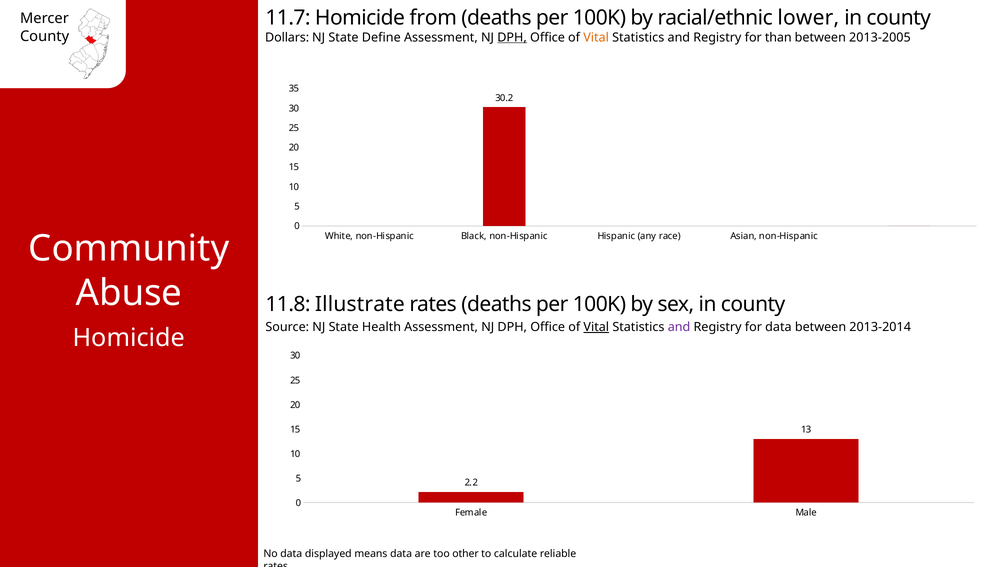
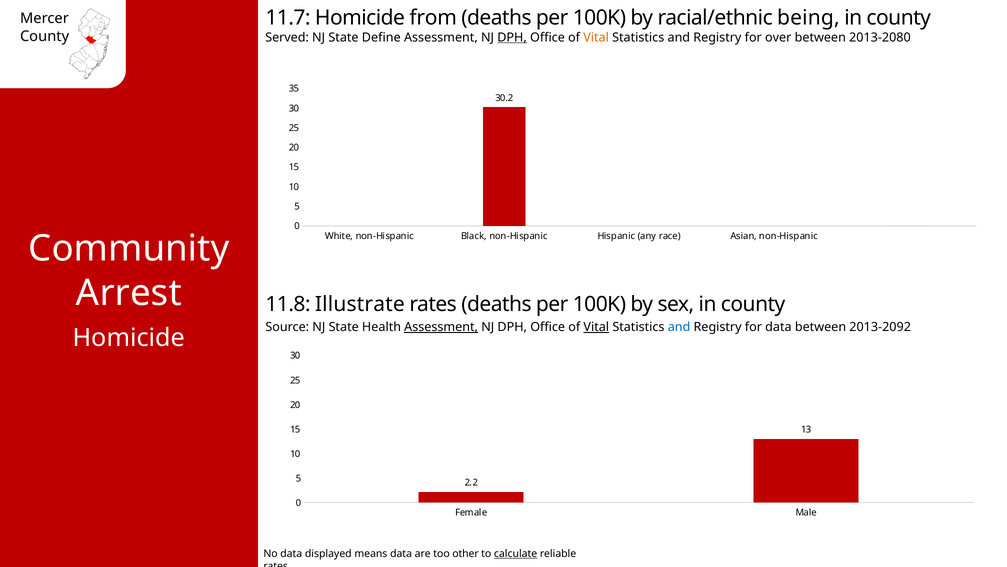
lower: lower -> being
Dollars: Dollars -> Served
than: than -> over
2013-2005: 2013-2005 -> 2013-2080
Abuse: Abuse -> Arrest
Assessment at (441, 327) underline: none -> present
and at (679, 327) colour: purple -> blue
2013-2014: 2013-2014 -> 2013-2092
calculate underline: none -> present
